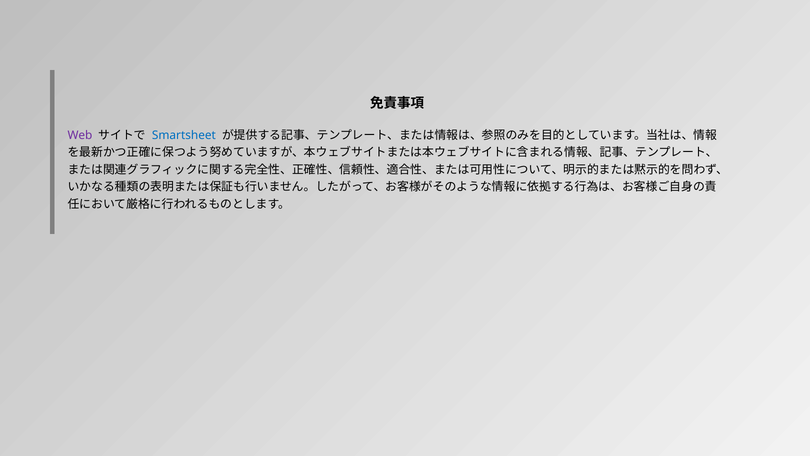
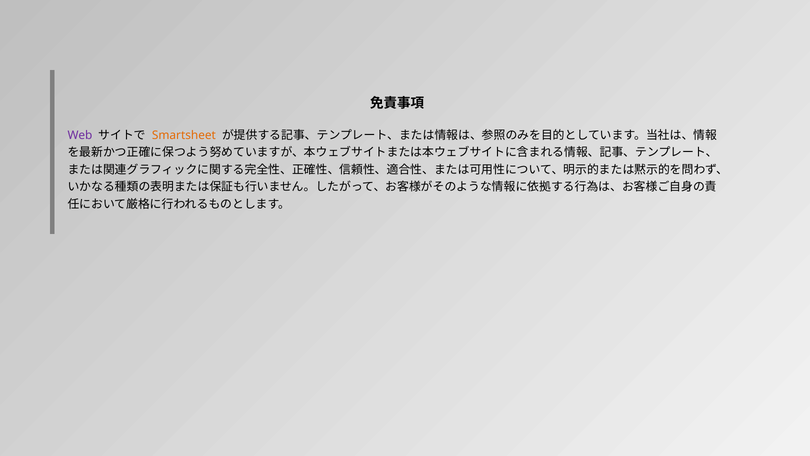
Smartsheet colour: blue -> orange
